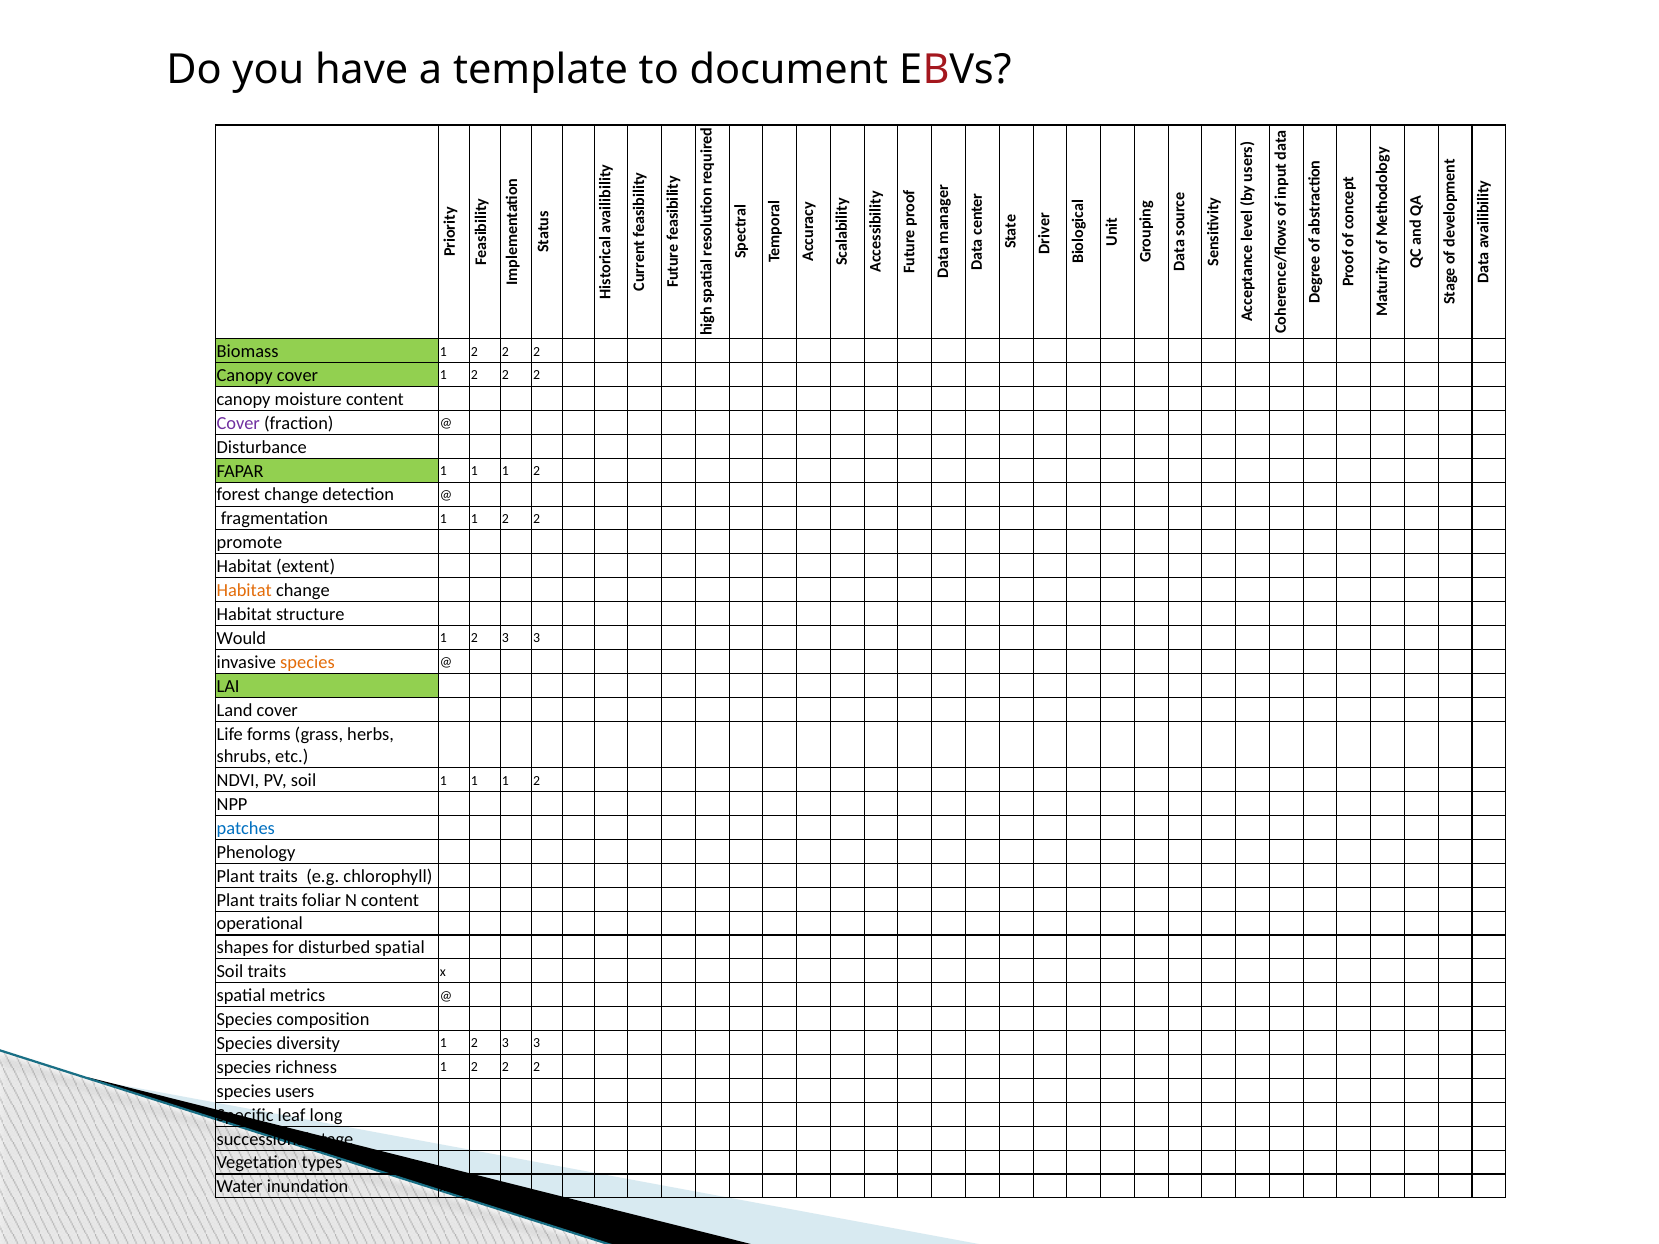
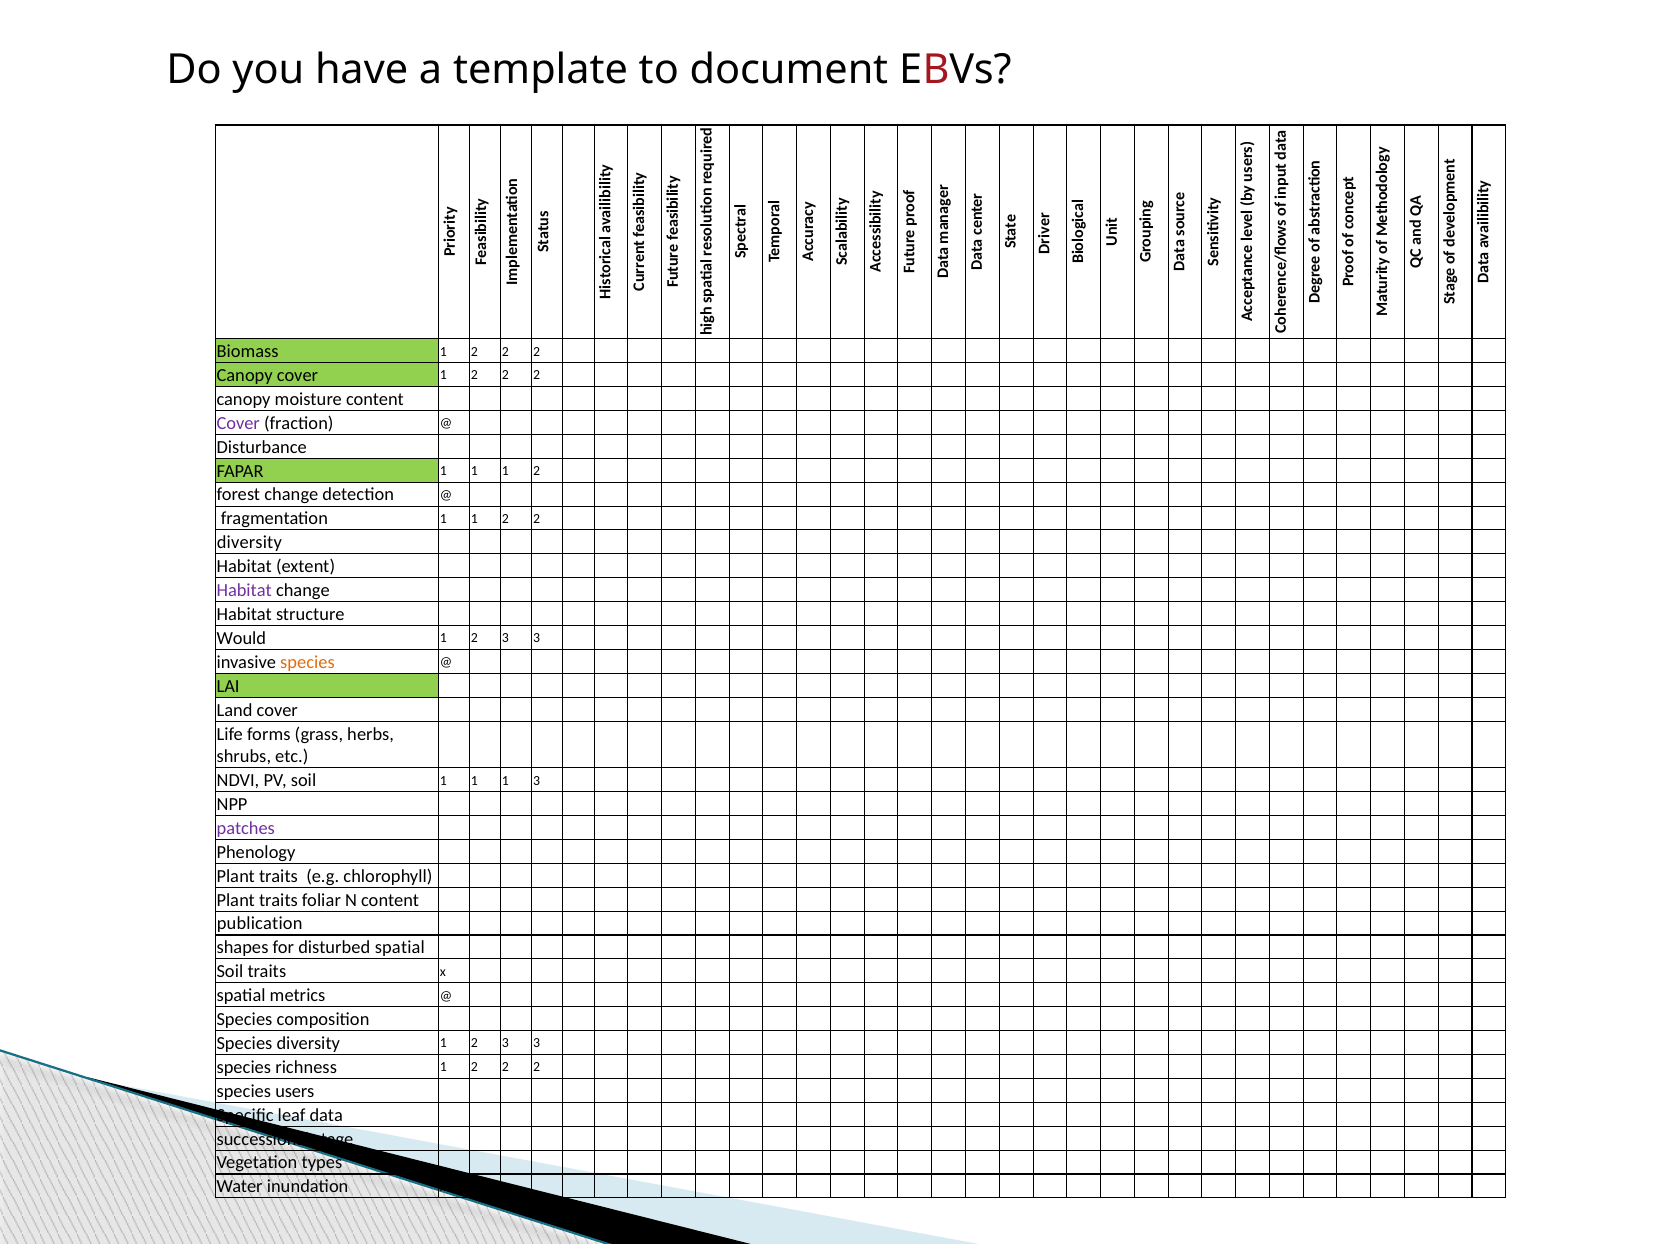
promote at (249, 543): promote -> diversity
Habitat at (244, 591) colour: orange -> purple
2 at (537, 781): 2 -> 3
patches colour: blue -> purple
operational: operational -> publication
long: long -> data
